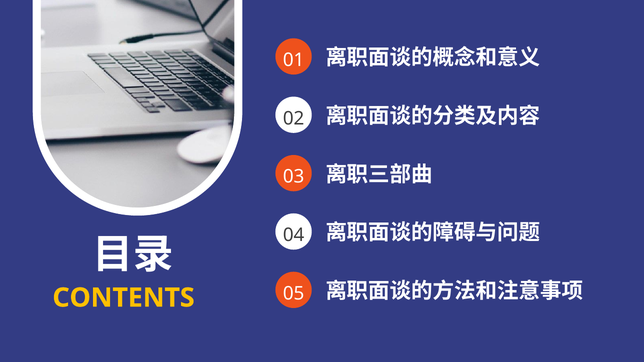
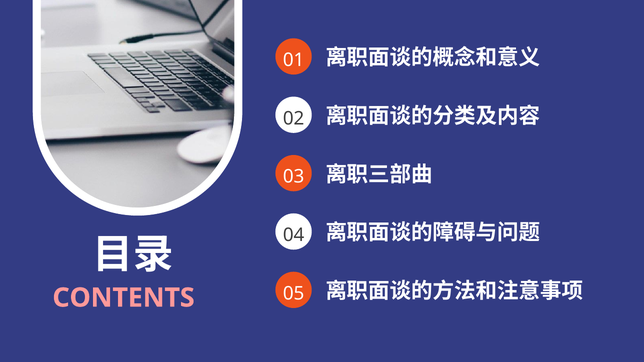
CONTENTS colour: yellow -> pink
